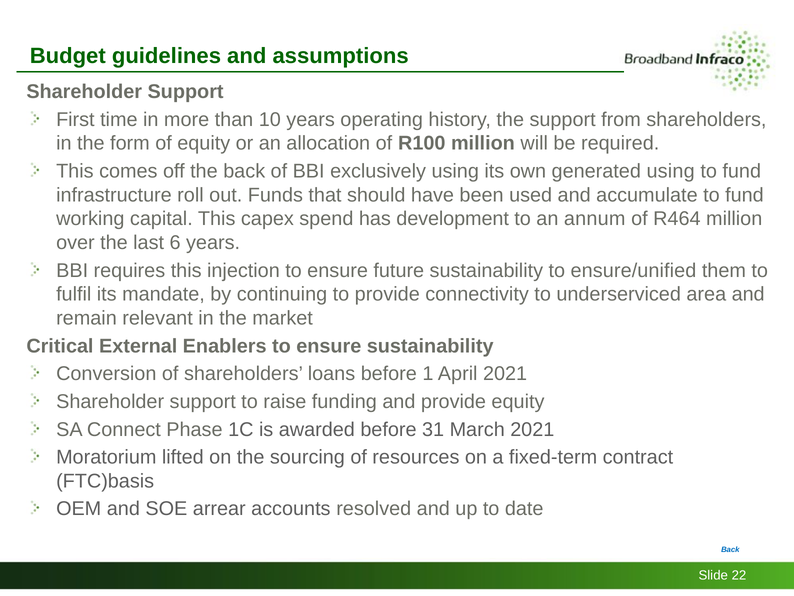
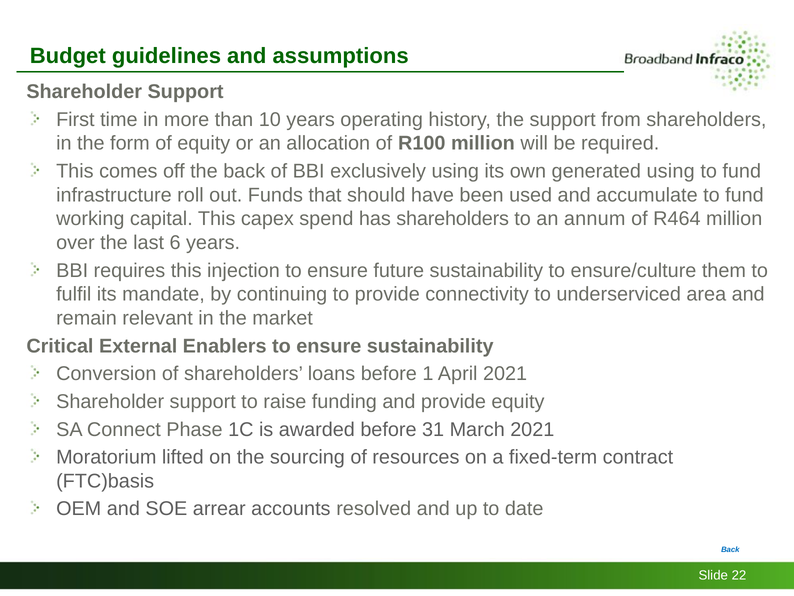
has development: development -> shareholders
ensure/unified: ensure/unified -> ensure/culture
